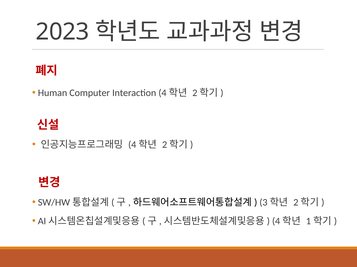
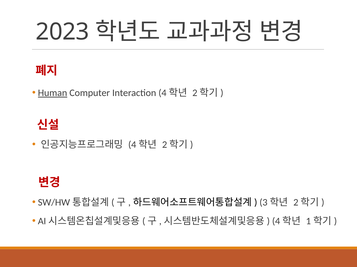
Human underline: none -> present
